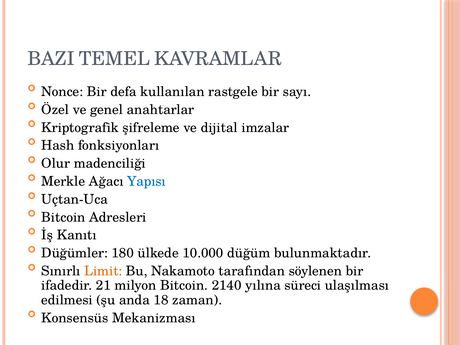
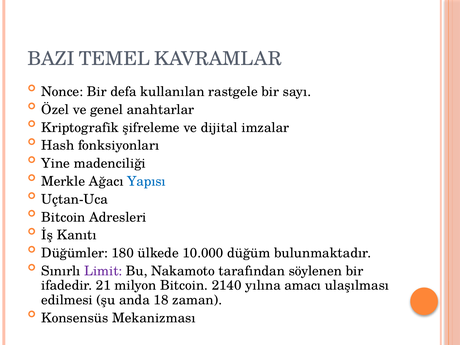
Olur: Olur -> Yine
Limit colour: orange -> purple
süreci: süreci -> amacı
